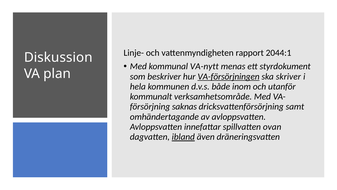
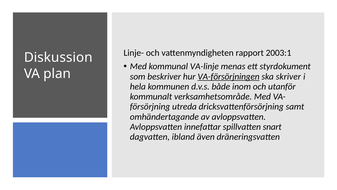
2044:1: 2044:1 -> 2003:1
VA-nytt: VA-nytt -> VA-linje
saknas: saknas -> utreda
ovan: ovan -> snart
ibland underline: present -> none
